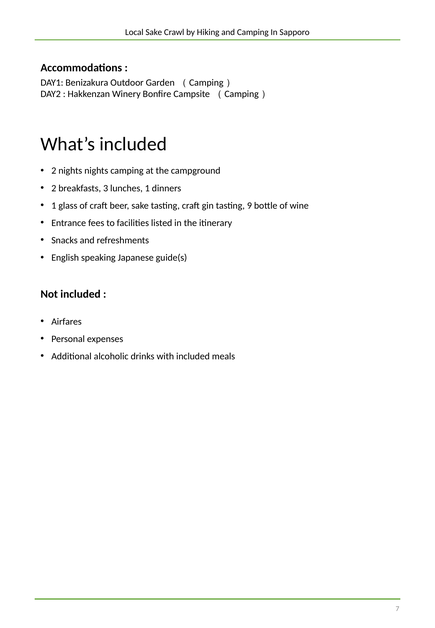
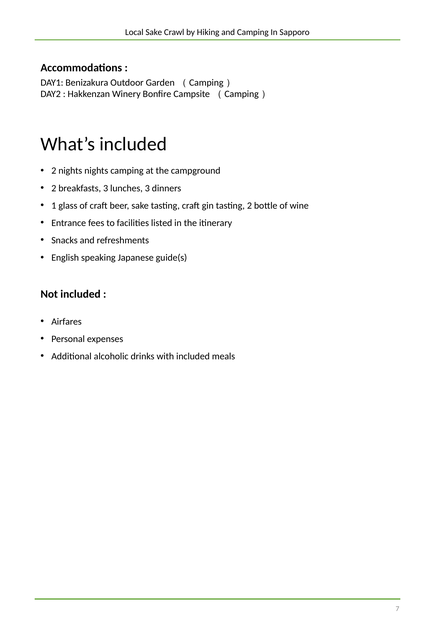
lunches 1: 1 -> 3
tasting 9: 9 -> 2
